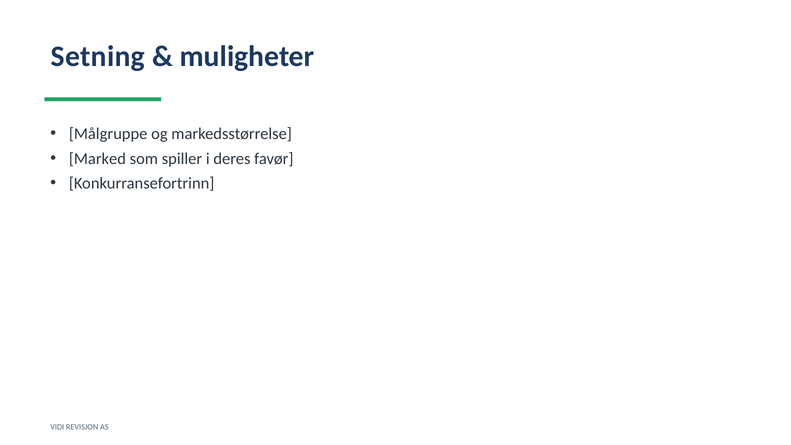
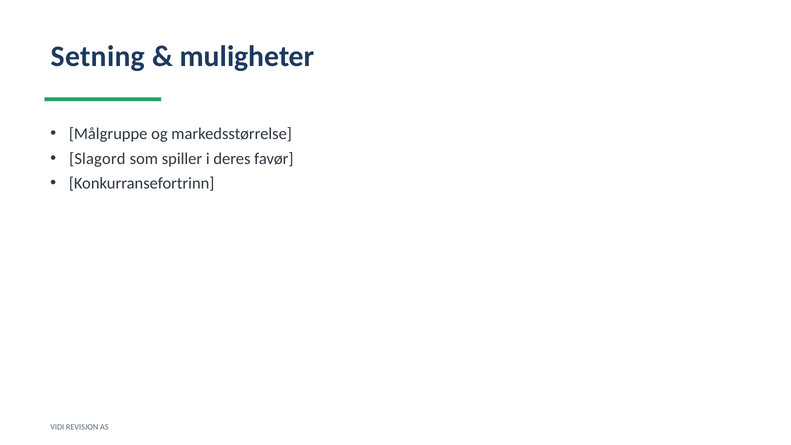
Marked: Marked -> Slagord
